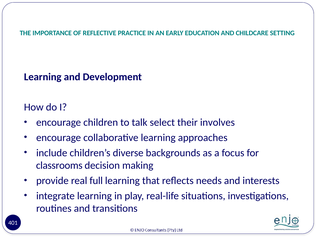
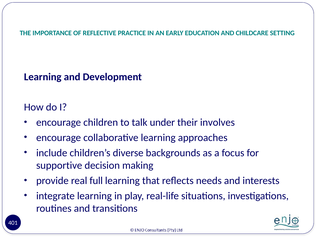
select: select -> under
classrooms: classrooms -> supportive
